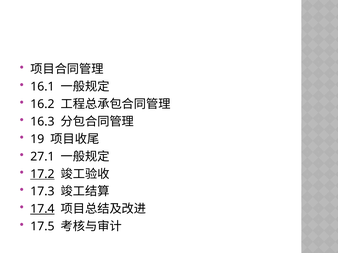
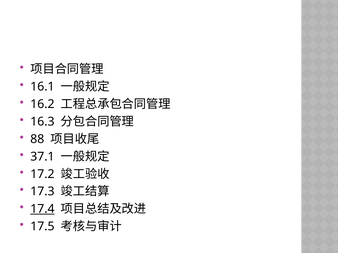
19: 19 -> 88
27.1: 27.1 -> 37.1
17.2 underline: present -> none
